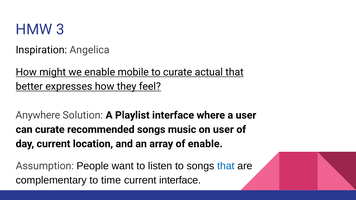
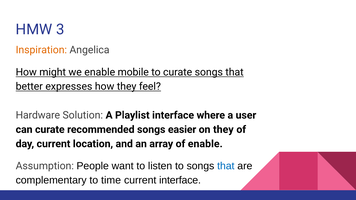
Inspiration colour: black -> orange
curate actual: actual -> songs
Anywhere: Anywhere -> Hardware
music: music -> easier
on user: user -> they
